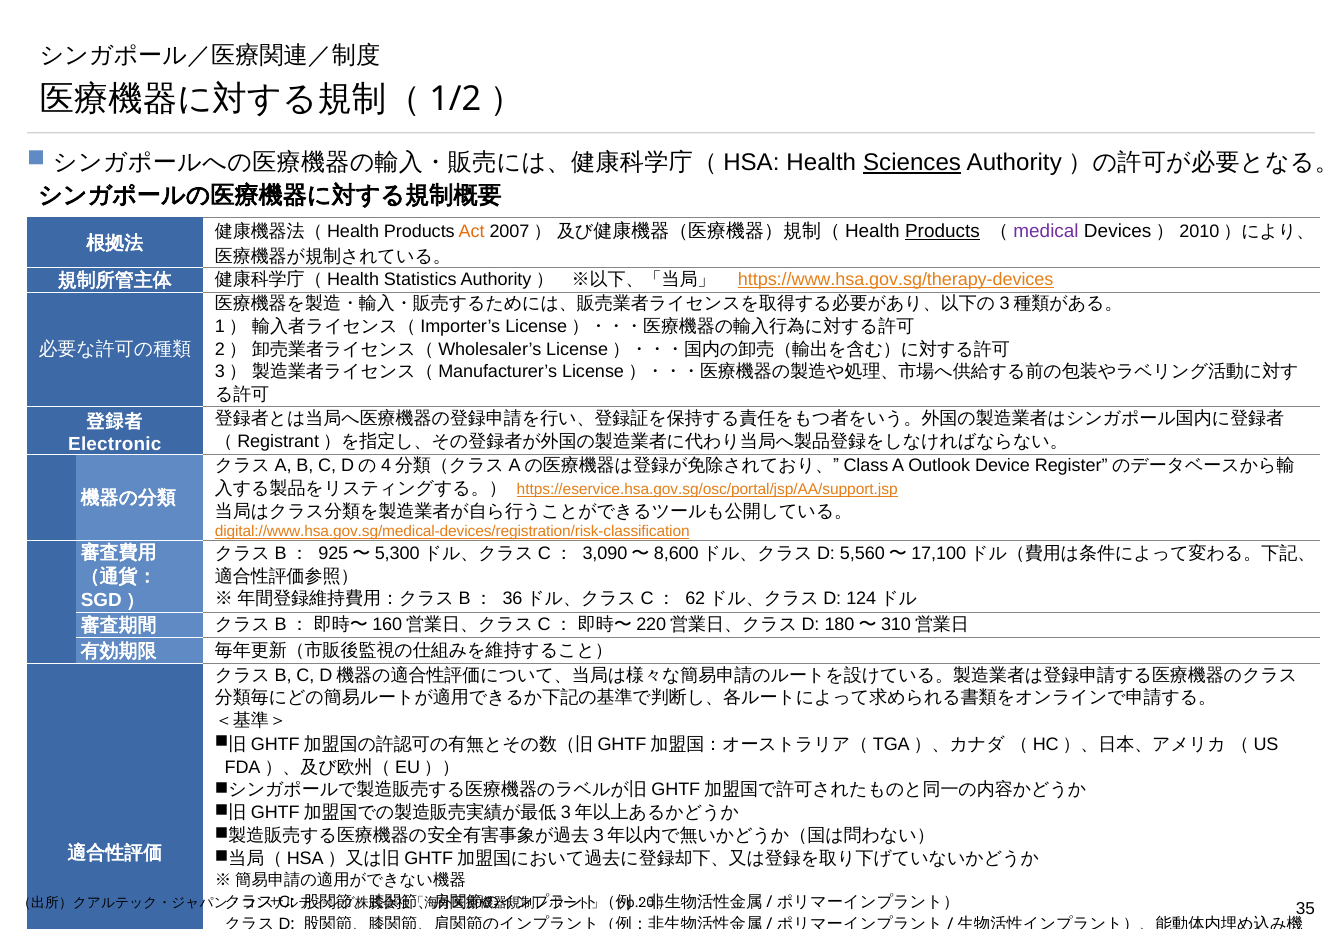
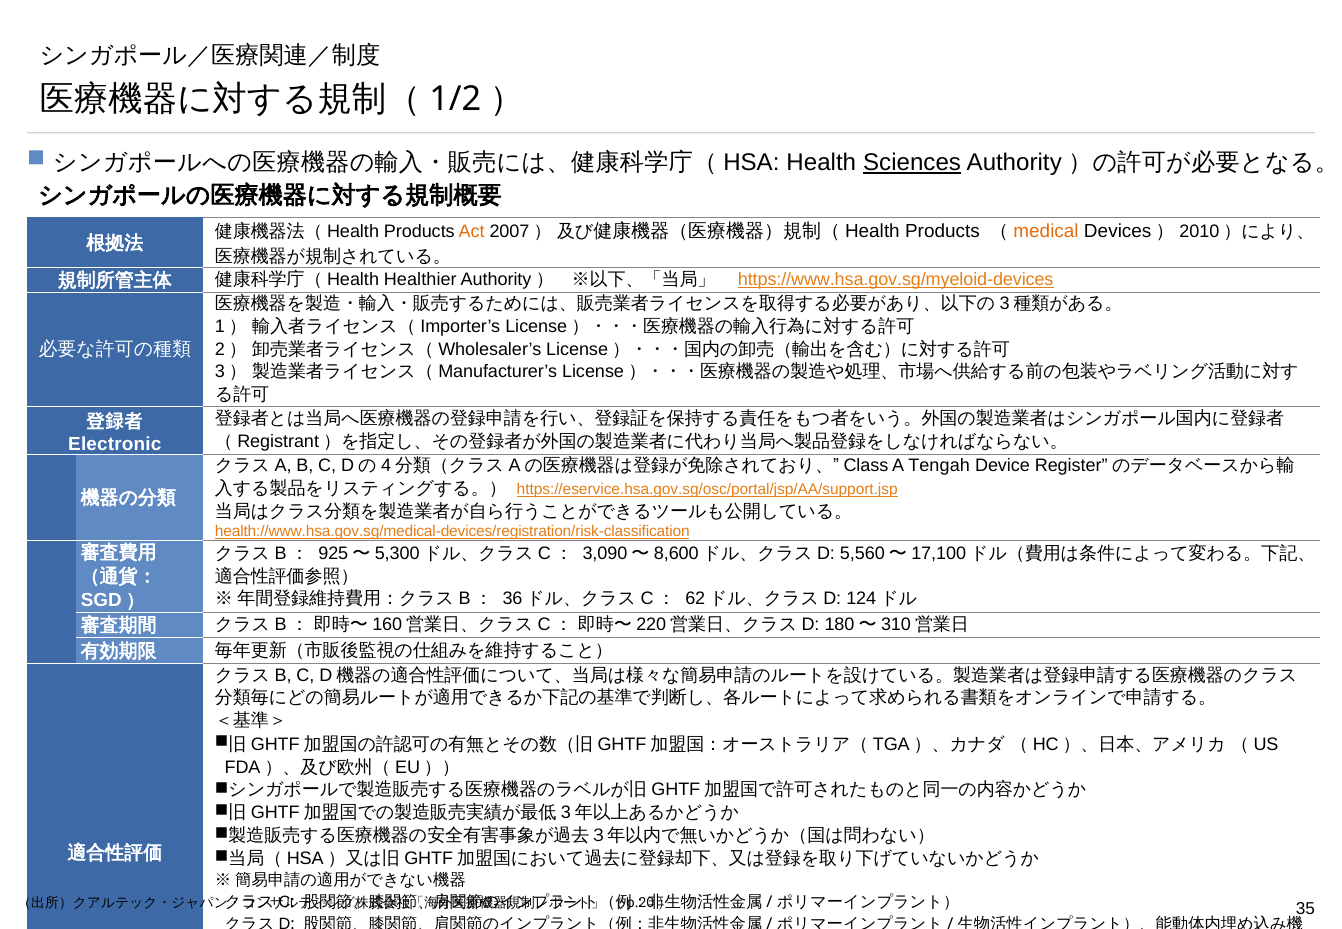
Products at (942, 231) underline: present -> none
medical colour: purple -> orange
Statistics: Statistics -> Healthier
https://www.hsa.gov.sg/therapy-devices: https://www.hsa.gov.sg/therapy-devices -> https://www.hsa.gov.sg/myeloid-devices
Outlook: Outlook -> Tengah
digital://www.hsa.gov.sg/medical-devices/registration/risk-classification: digital://www.hsa.gov.sg/medical-devices/registration/risk-classification -> health://www.hsa.gov.sg/medical-devices/registration/risk-classification
